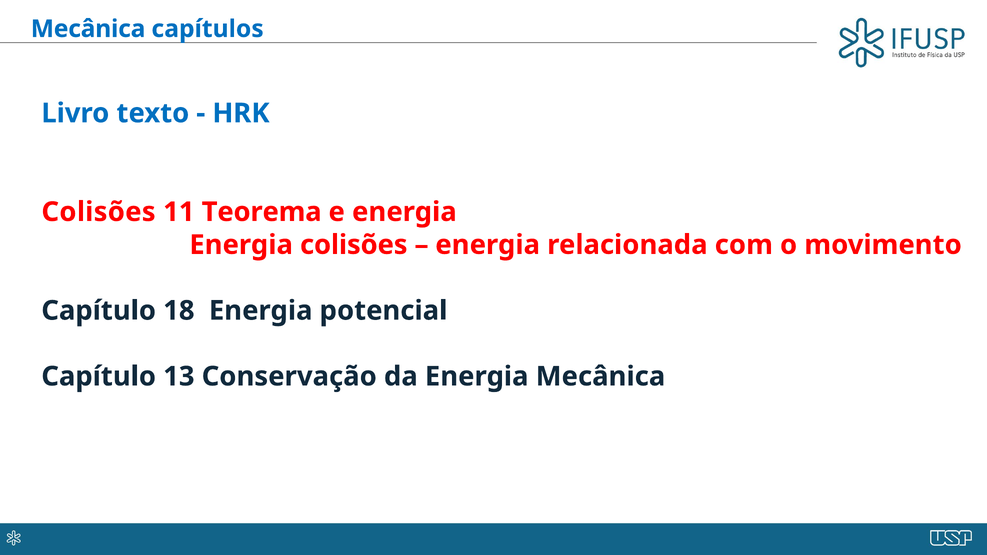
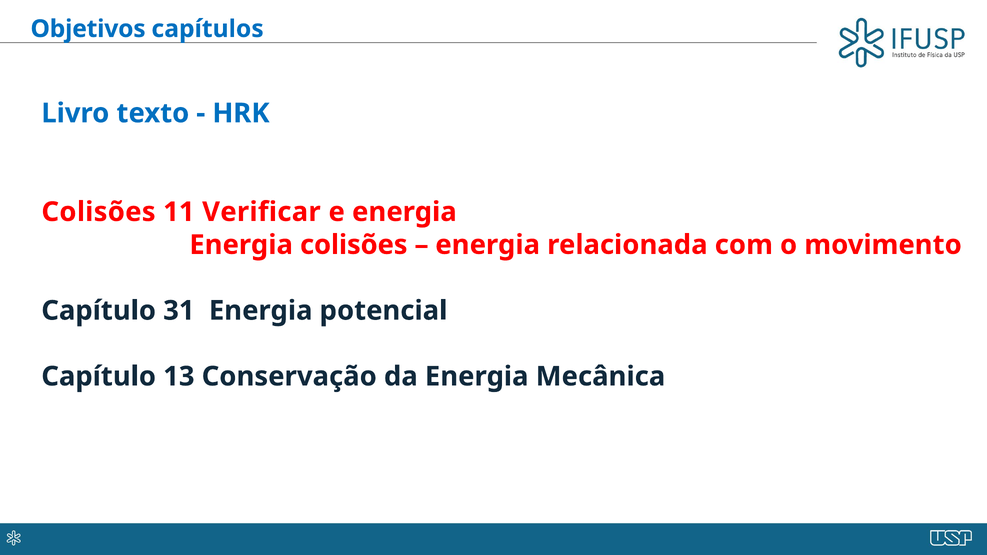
Mecânica at (88, 29): Mecânica -> Objetivos
Teorema: Teorema -> Verificar
18: 18 -> 31
